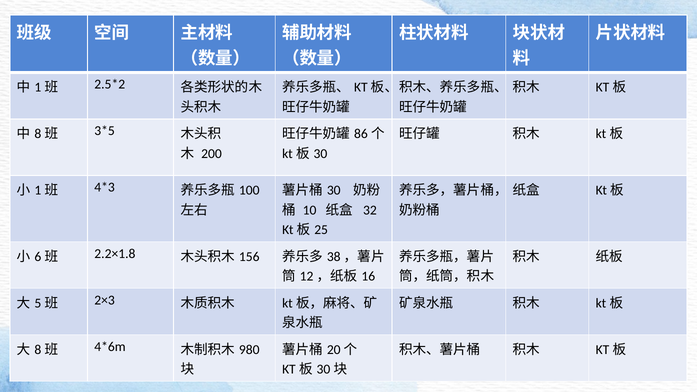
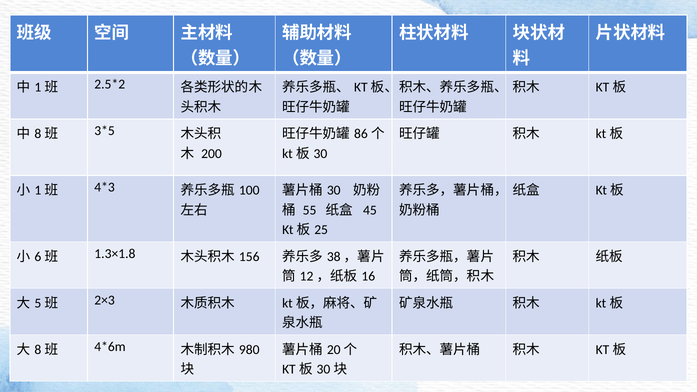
10: 10 -> 55
32: 32 -> 45
2.2×1.8: 2.2×1.8 -> 1.3×1.8
